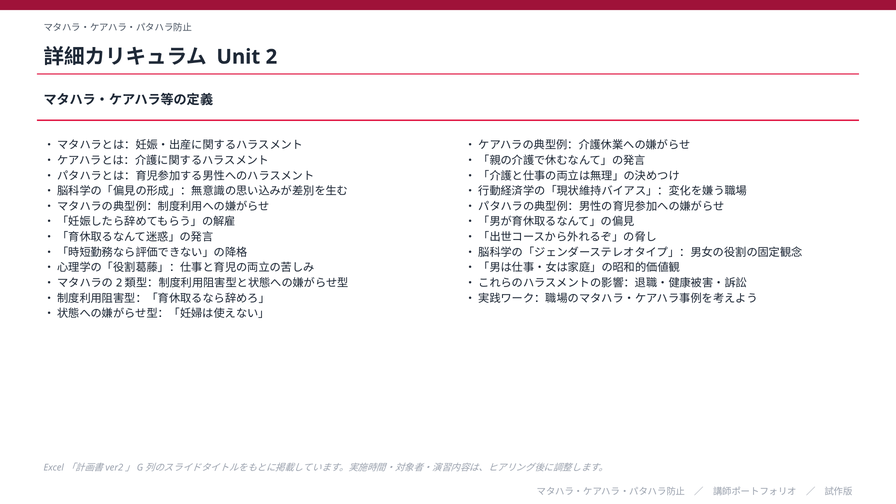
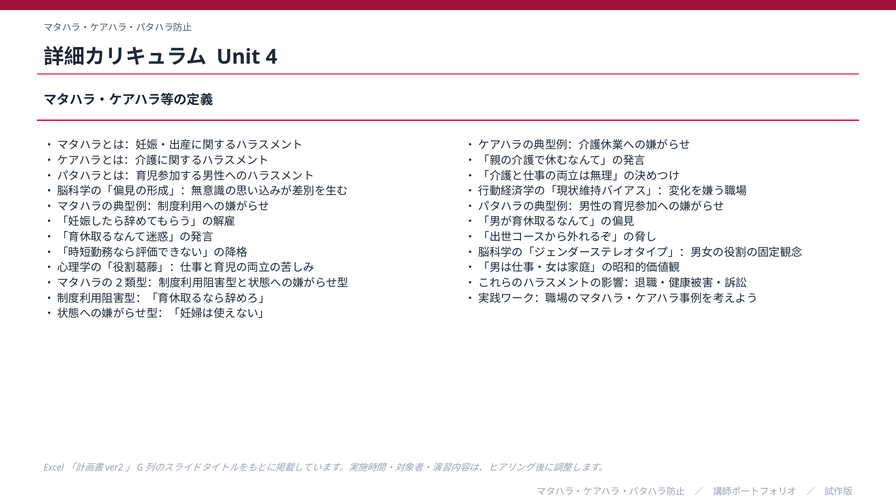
2: 2 -> 4
